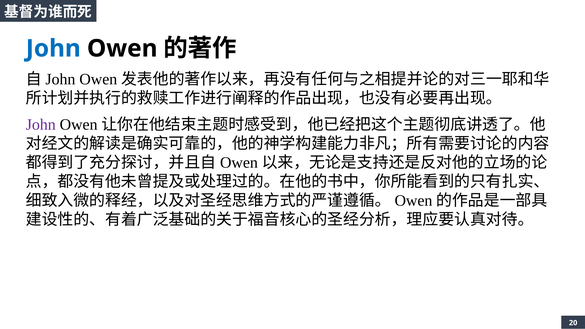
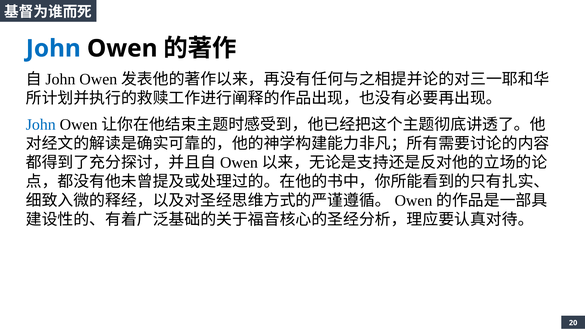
John at (41, 125) colour: purple -> blue
